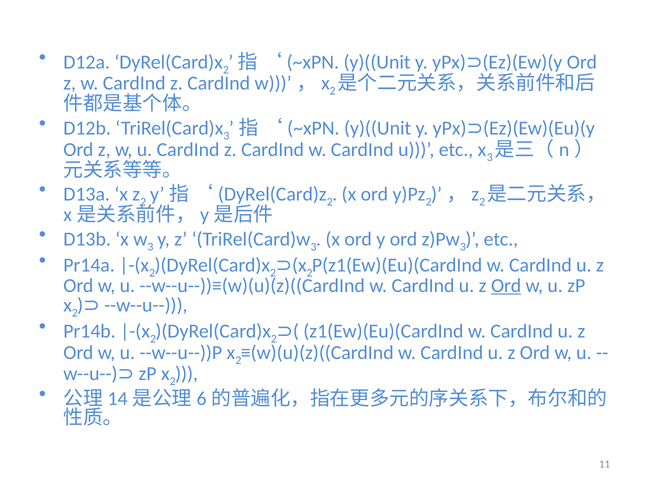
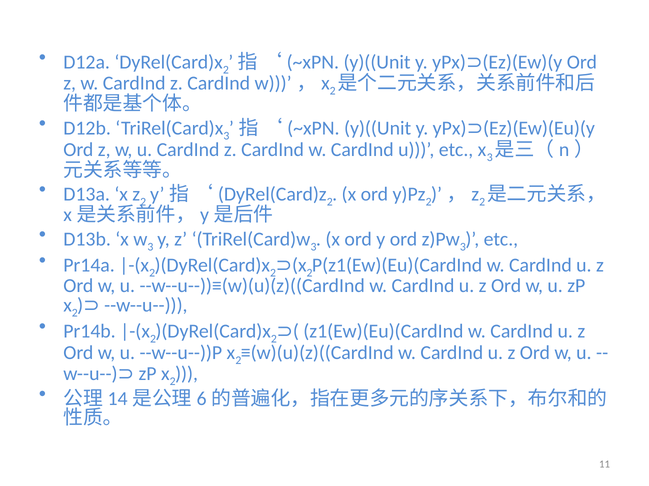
Ord at (506, 286) underline: present -> none
